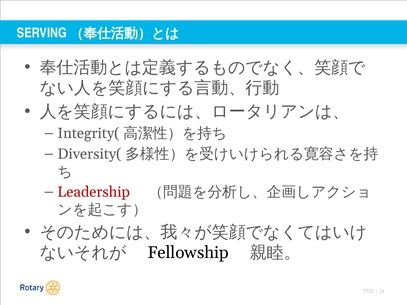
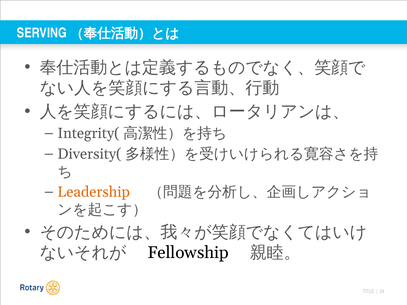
Leadership colour: red -> orange
